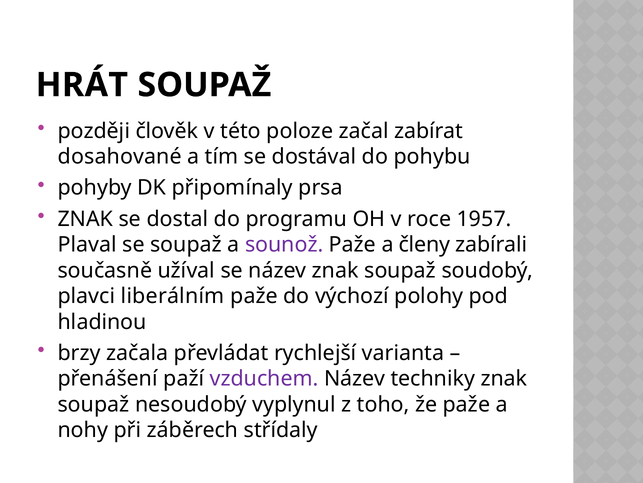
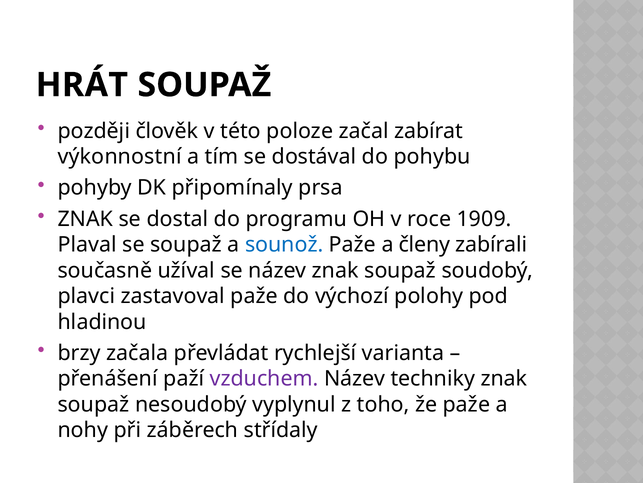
dosahované: dosahované -> výkonnostní
1957: 1957 -> 1909
sounož colour: purple -> blue
liberálním: liberálním -> zastavoval
